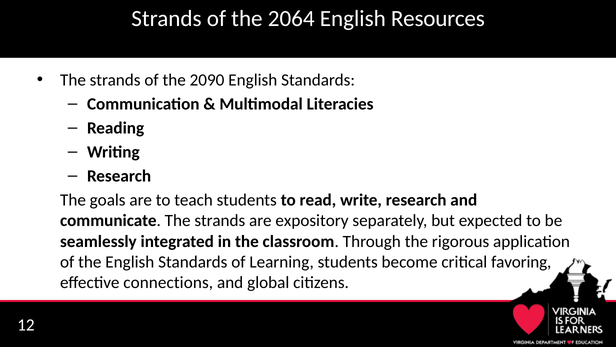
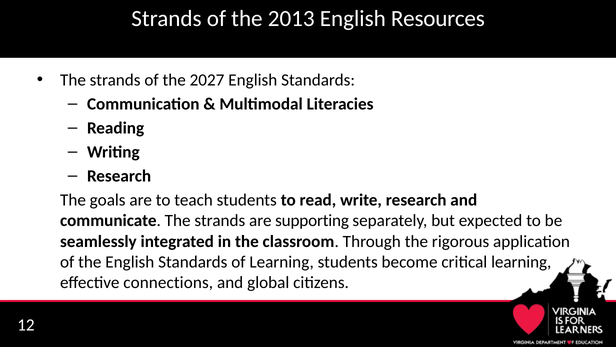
2064: 2064 -> 2013
2090: 2090 -> 2027
expository: expository -> supporting
critical favoring: favoring -> learning
